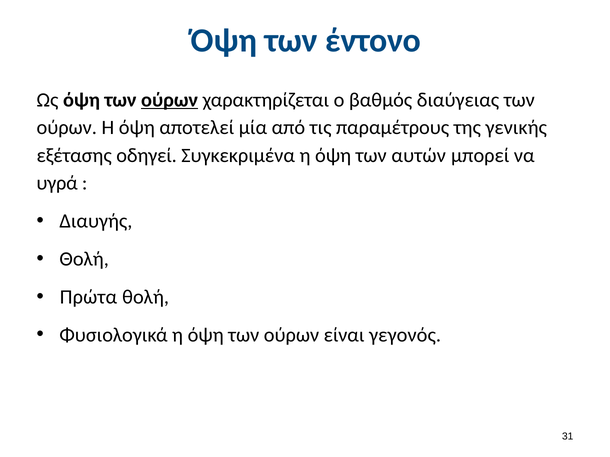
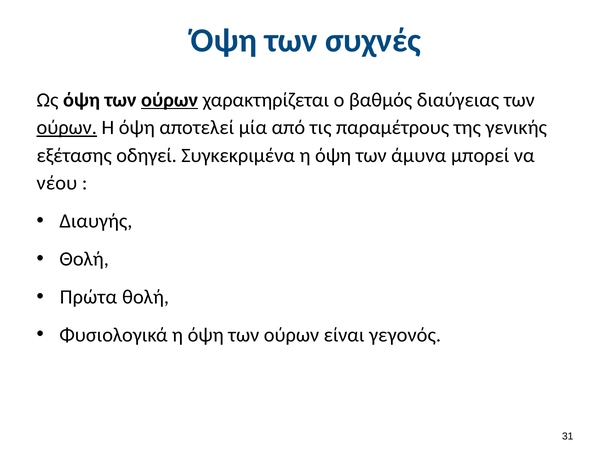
έντονο: έντονο -> συχνές
ούρων at (67, 128) underline: none -> present
αυτών: αυτών -> άμυνα
υγρά: υγρά -> νέου
